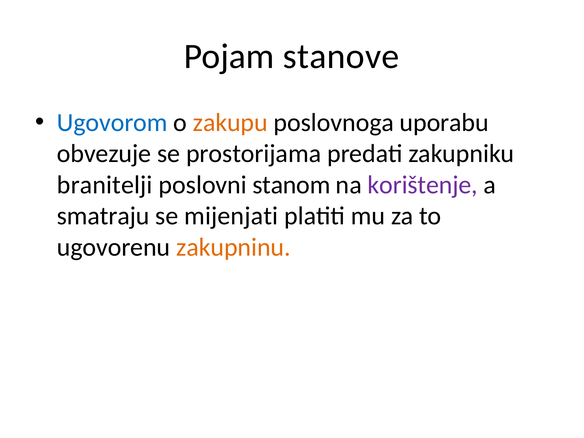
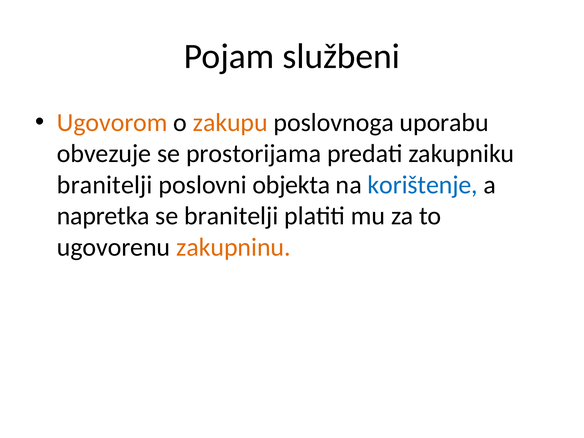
stanove: stanove -> službeni
Ugovorom colour: blue -> orange
stanom: stanom -> objekta
korištenje colour: purple -> blue
smatraju: smatraju -> napretka
se mijenjati: mijenjati -> branitelji
